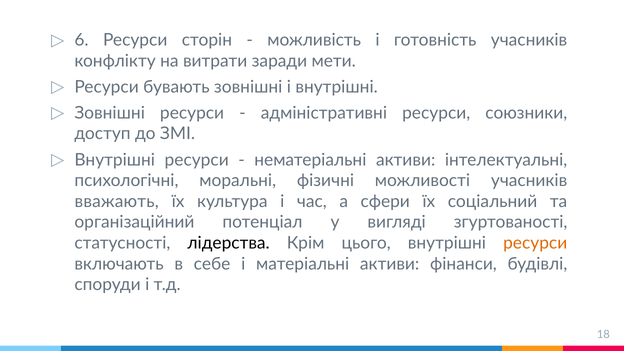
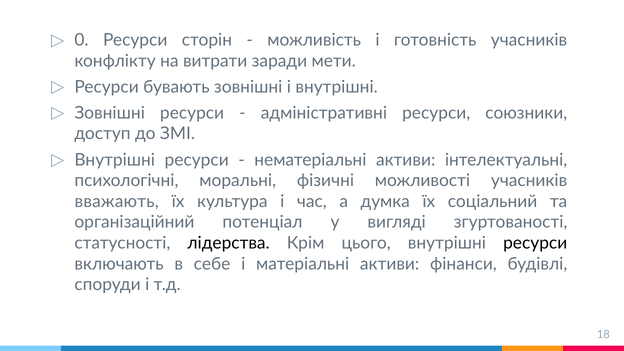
6: 6 -> 0
сфери: сфери -> думка
ресурси at (535, 243) colour: orange -> black
